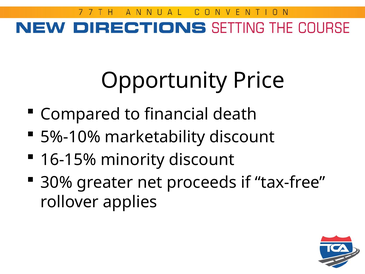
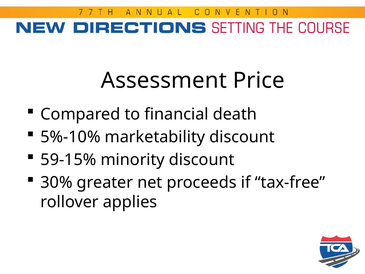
Opportunity: Opportunity -> Assessment
16-15%: 16-15% -> 59-15%
